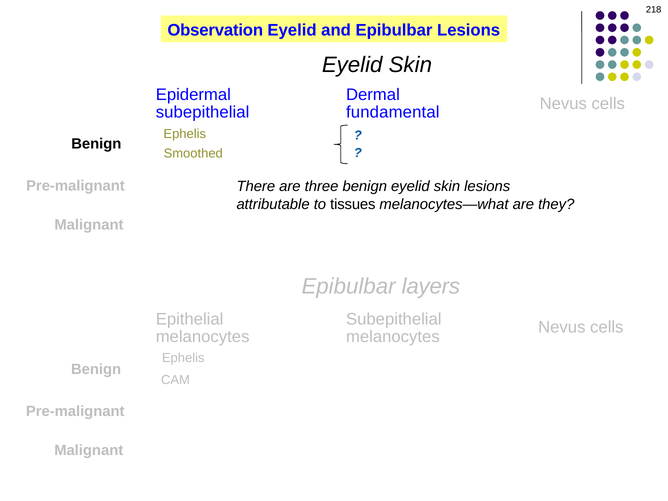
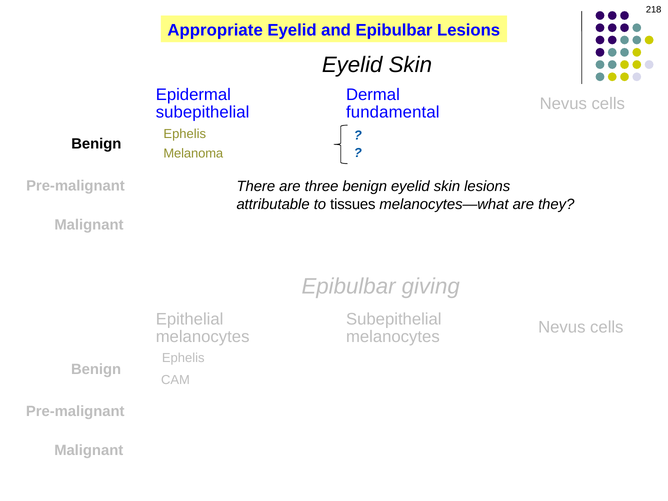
Observation: Observation -> Appropriate
Smoothed: Smoothed -> Melanoma
layers: layers -> giving
